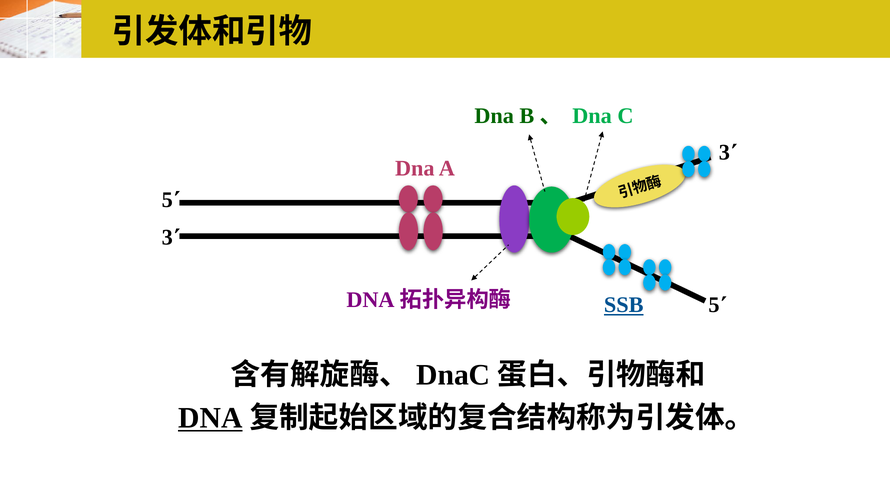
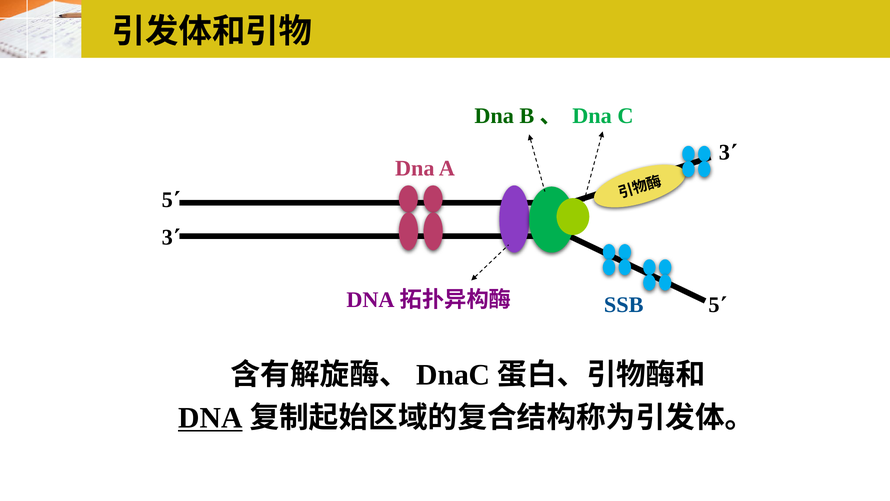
SSB underline: present -> none
